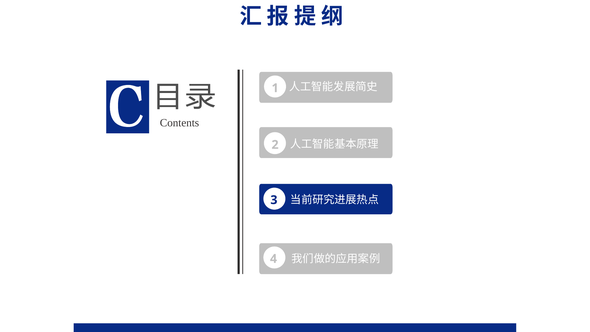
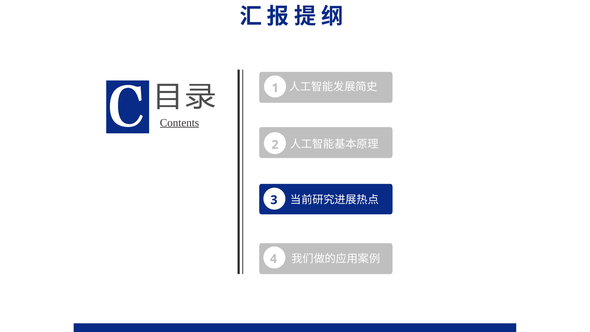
Contents underline: none -> present
